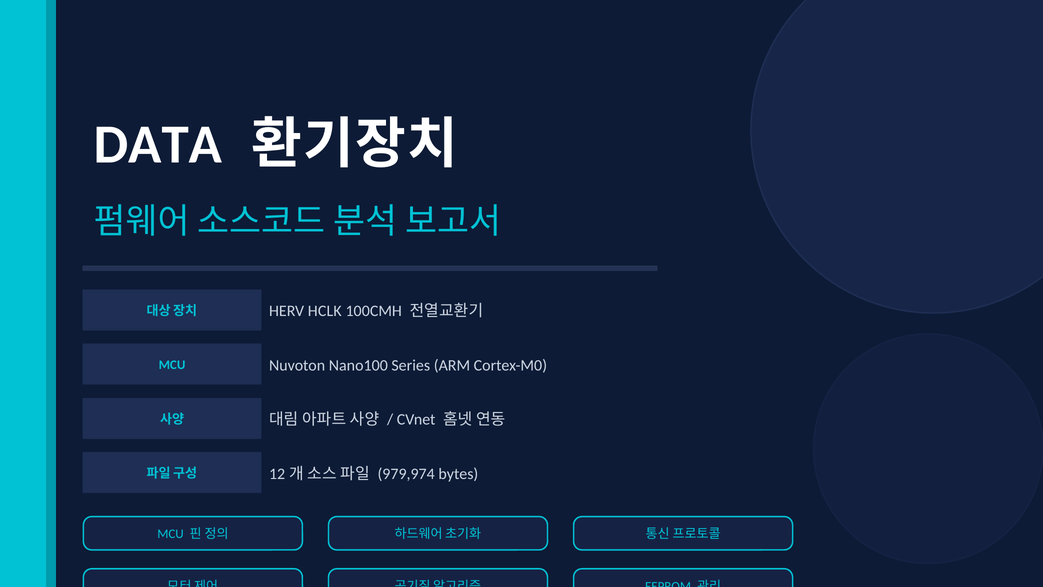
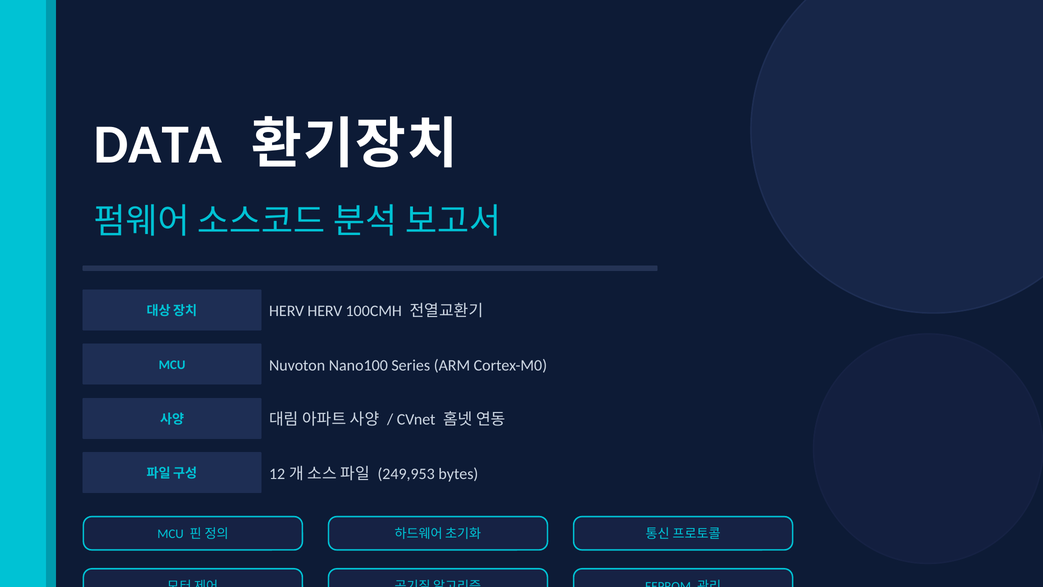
HERV HCLK: HCLK -> HERV
979,974: 979,974 -> 249,953
